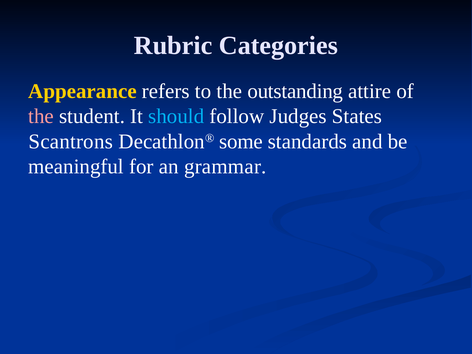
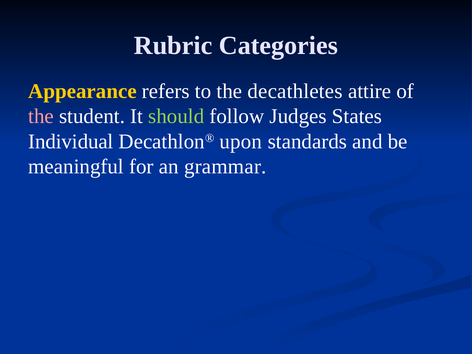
outstanding: outstanding -> decathletes
should colour: light blue -> light green
Scantrons: Scantrons -> Individual
some: some -> upon
